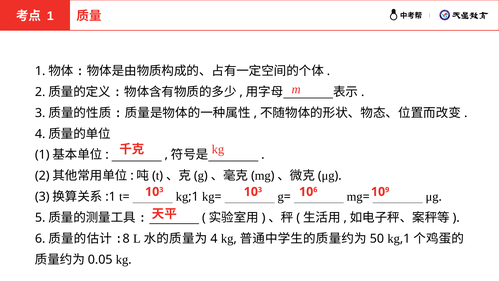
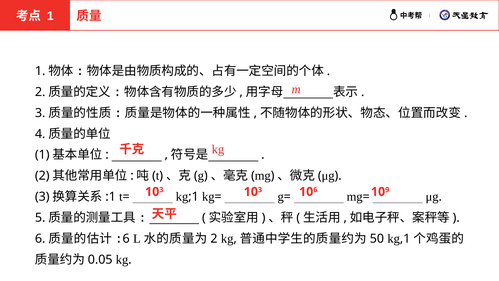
8 at (126, 239): 8 -> 6
4 at (214, 239): 4 -> 2
